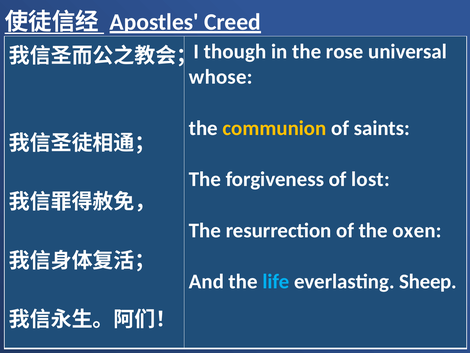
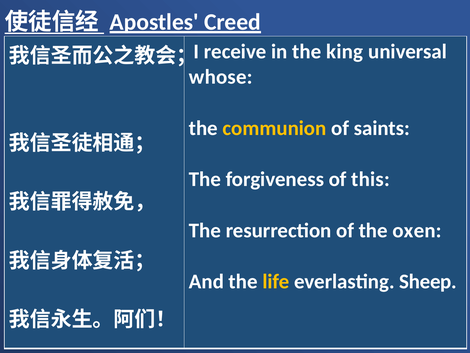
though: though -> receive
rose: rose -> king
lost: lost -> this
life colour: light blue -> yellow
